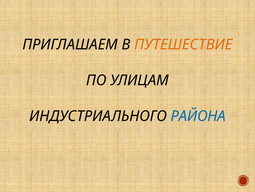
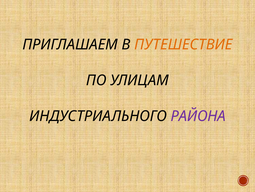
РАЙОНА colour: blue -> purple
